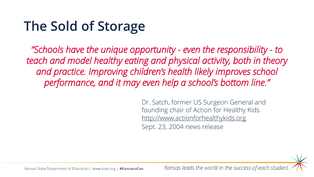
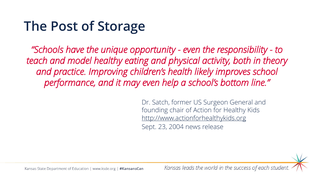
Sold: Sold -> Post
